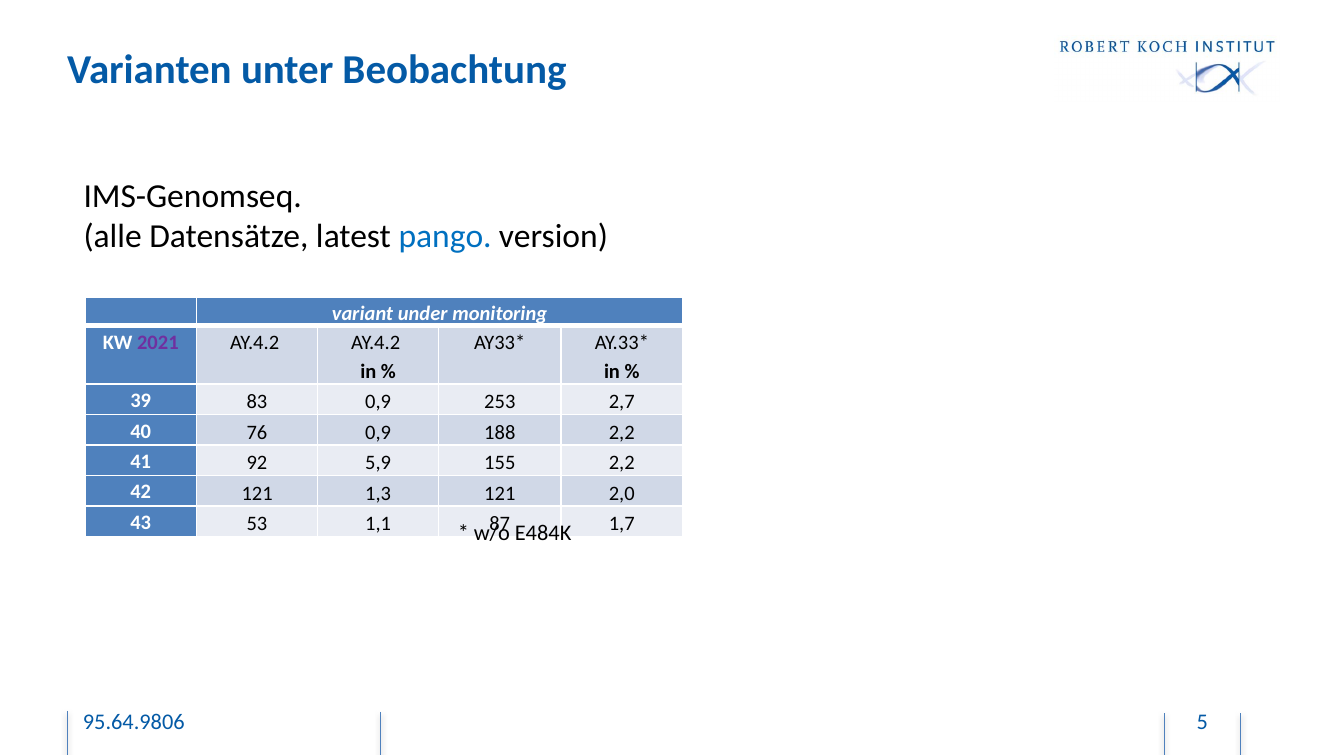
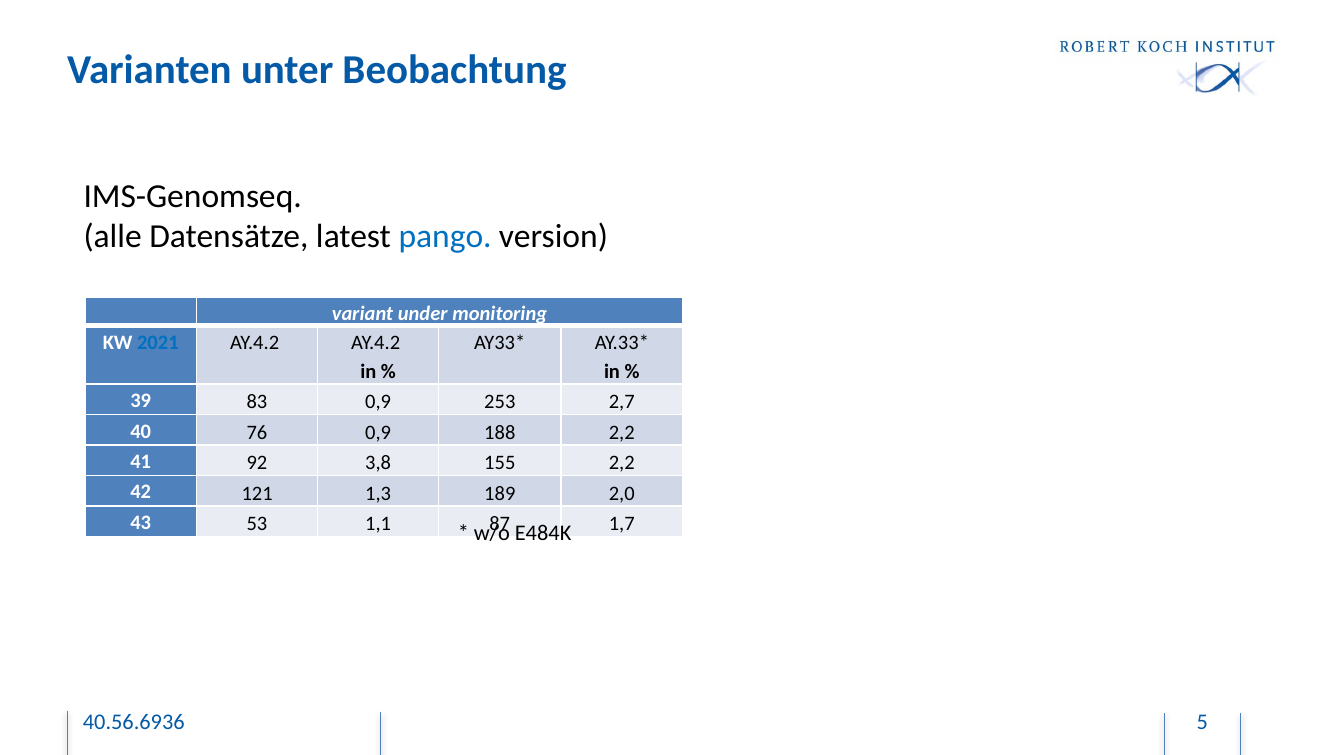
2021 colour: purple -> blue
5,9: 5,9 -> 3,8
1,3 121: 121 -> 189
95.64.9806: 95.64.9806 -> 40.56.6936
